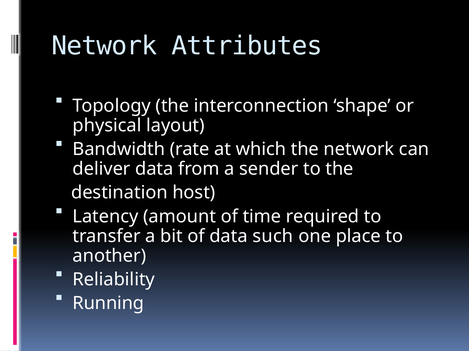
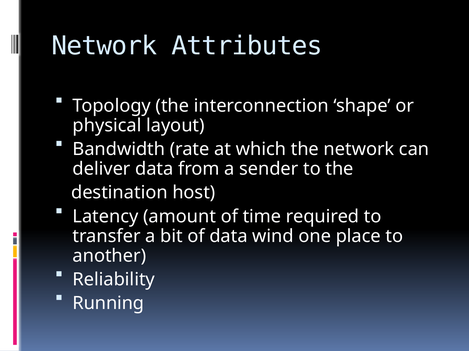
such: such -> wind
